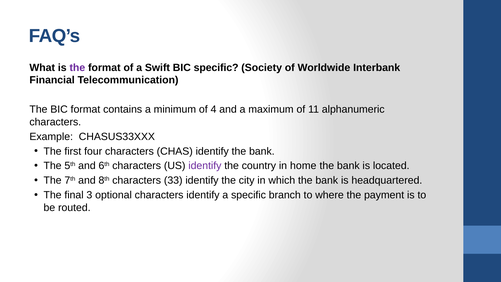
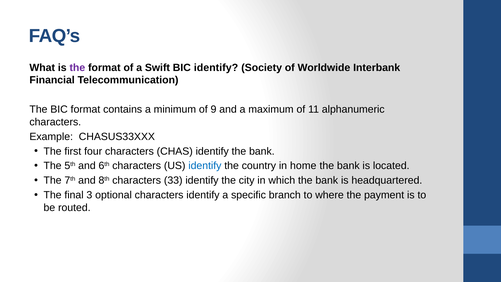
BIC specific: specific -> identify
4: 4 -> 9
identify at (205, 166) colour: purple -> blue
